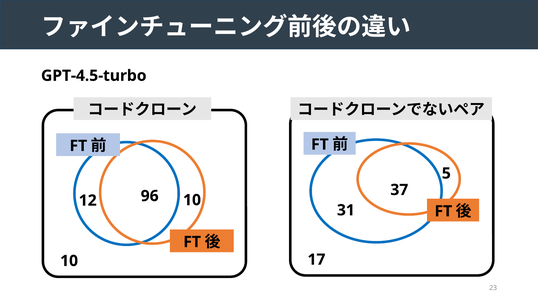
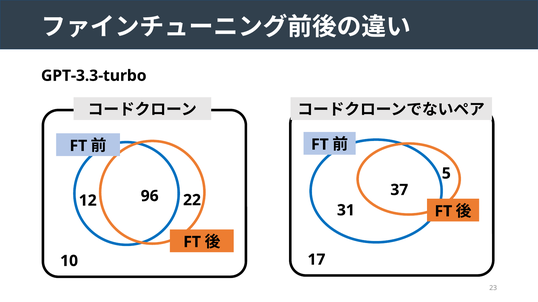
GPT-4.5-turbo: GPT-4.5-turbo -> GPT-3.3-turbo
96 10: 10 -> 22
